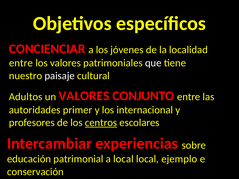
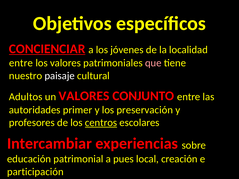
CONCIENCIAR underline: none -> present
que colour: white -> pink
internacional: internacional -> preservación
a local: local -> pues
ejemplo: ejemplo -> creación
conservación: conservación -> participación
